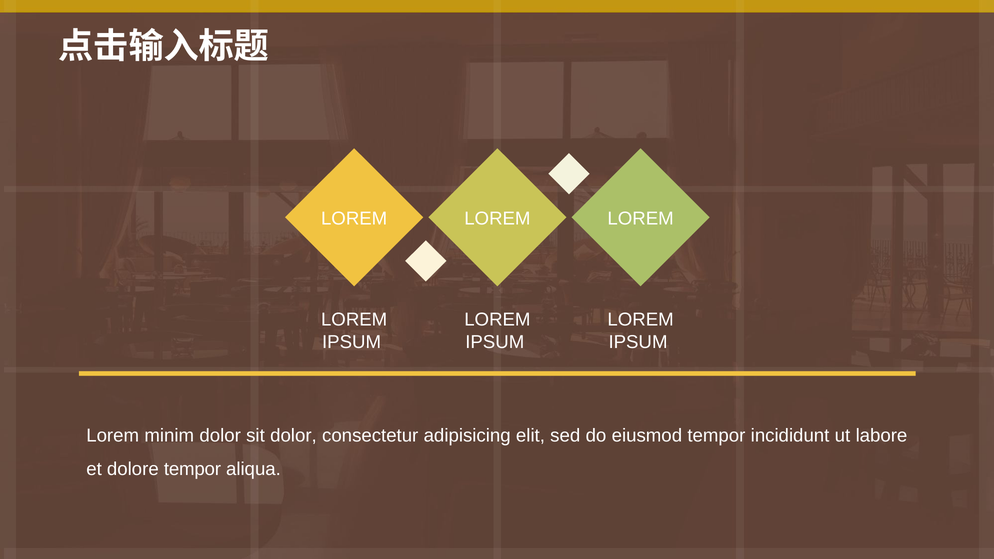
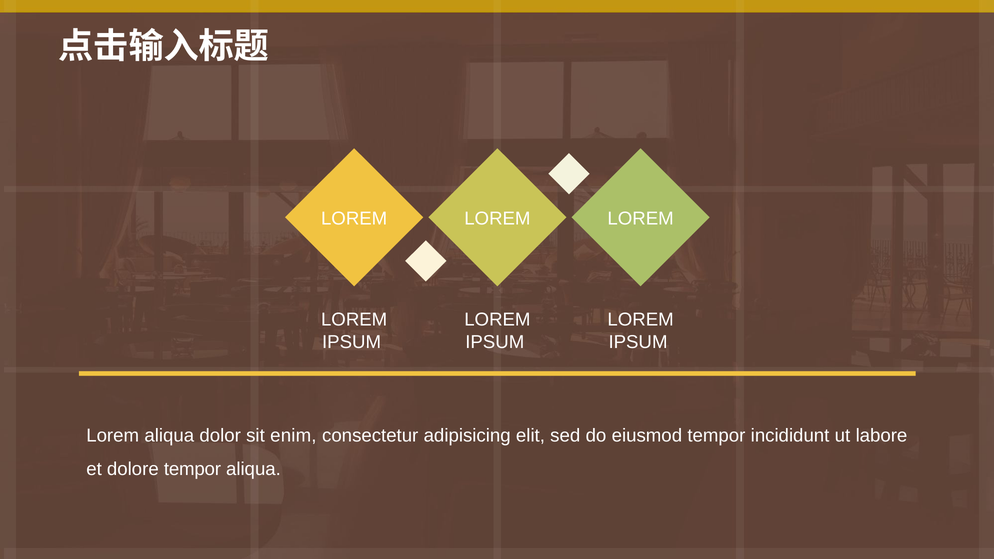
Lorem minim: minim -> aliqua
sit dolor: dolor -> enim
